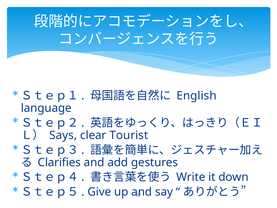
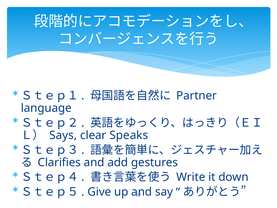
English: English -> Partner
Tourist: Tourist -> Speaks
